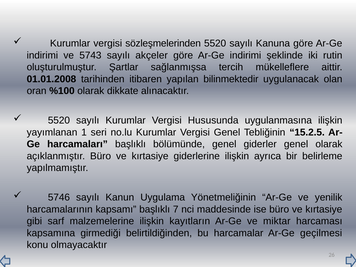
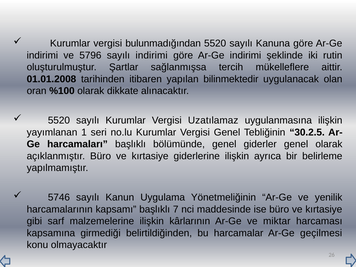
sözleşmelerinden: sözleşmelerinden -> bulunmadığından
5743: 5743 -> 5796
sayılı akçeler: akçeler -> indirimi
Hususunda: Hususunda -> Uzatılamaz
15.2.5: 15.2.5 -> 30.2.5
kayıtların: kayıtların -> kârlarının
